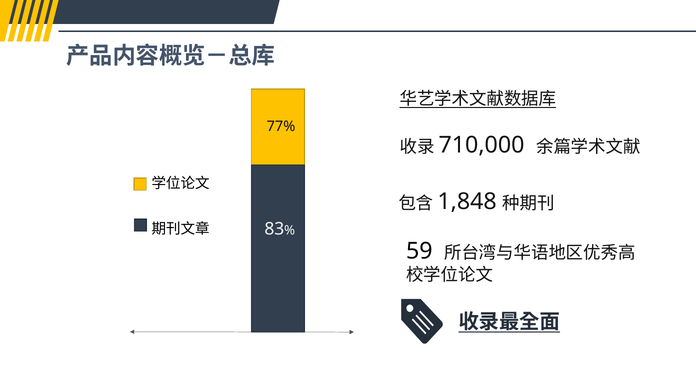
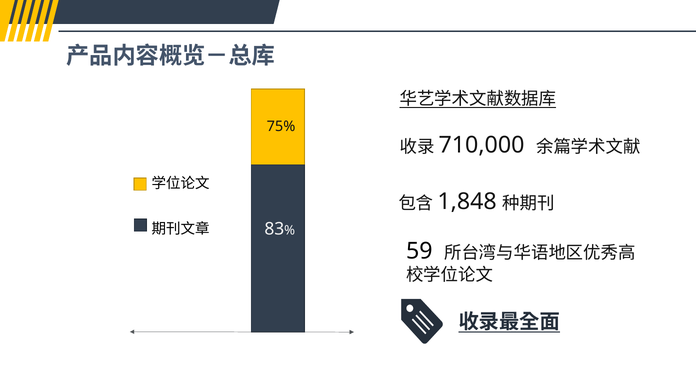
77%: 77% -> 75%
